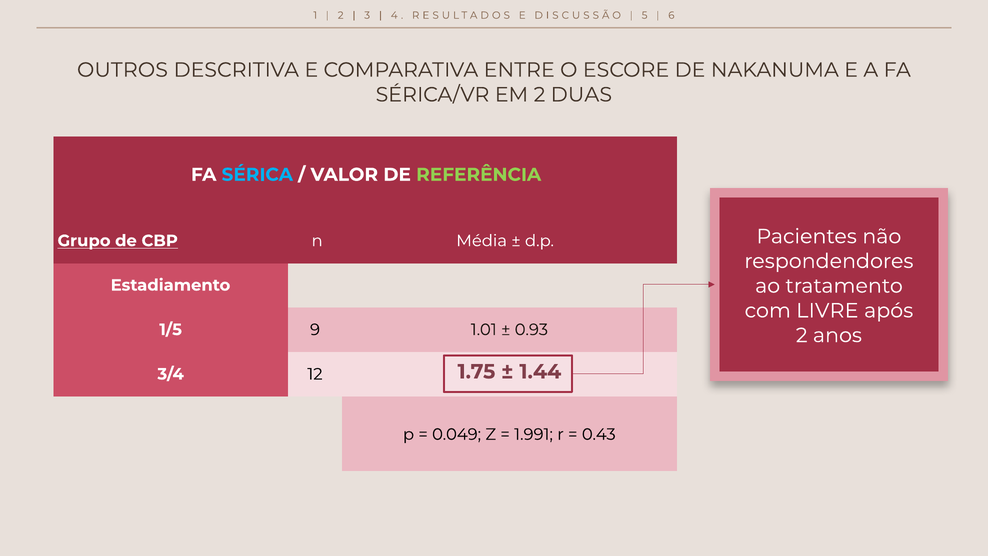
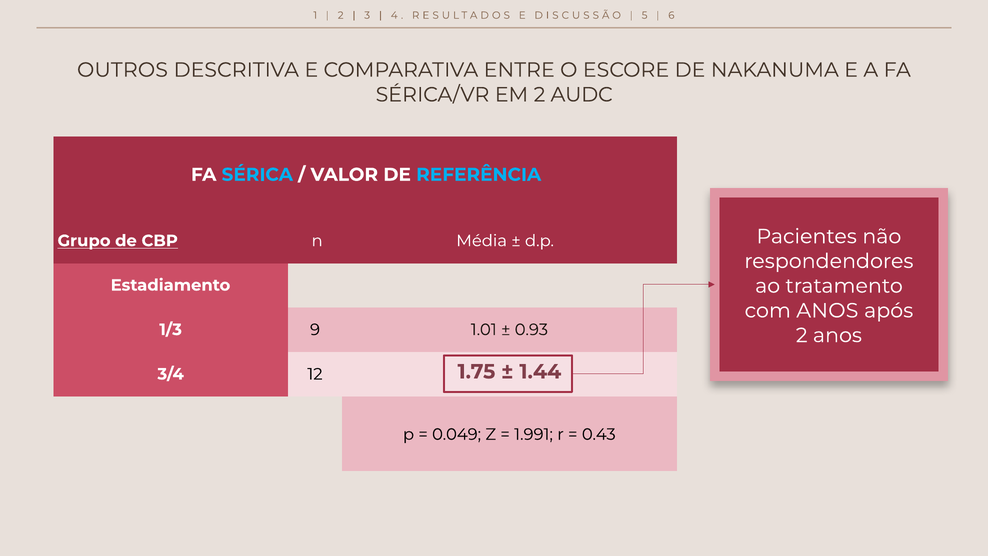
DUAS: DUAS -> AUDC
REFERÊNCIA colour: light green -> light blue
com LIVRE: LIVRE -> ANOS
1/5: 1/5 -> 1/3
